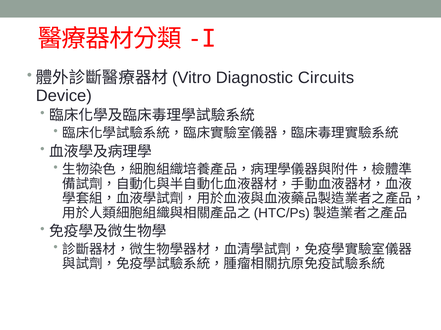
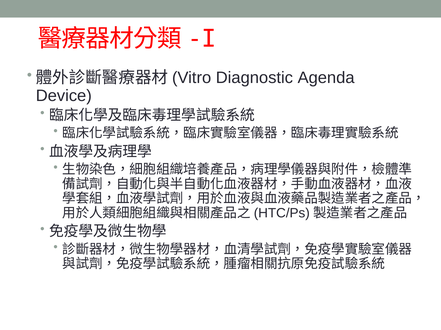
Circuits: Circuits -> Agenda
